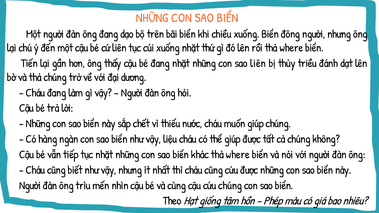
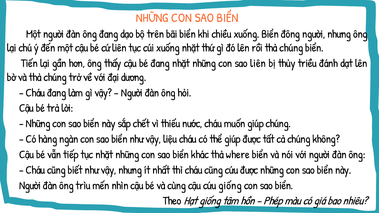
rồi thả where: where -> chúng
cứu chúng: chúng -> giống
